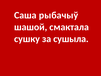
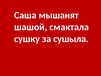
рыбачыў: рыбачыў -> мышанят
